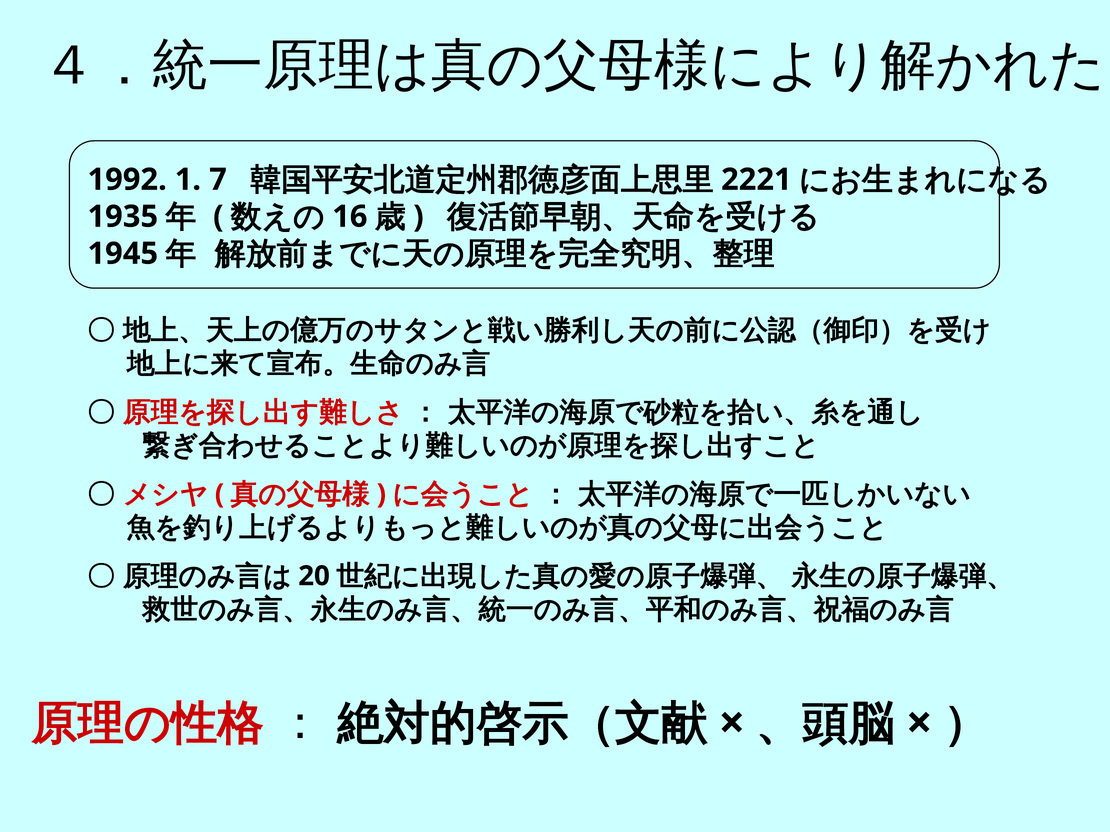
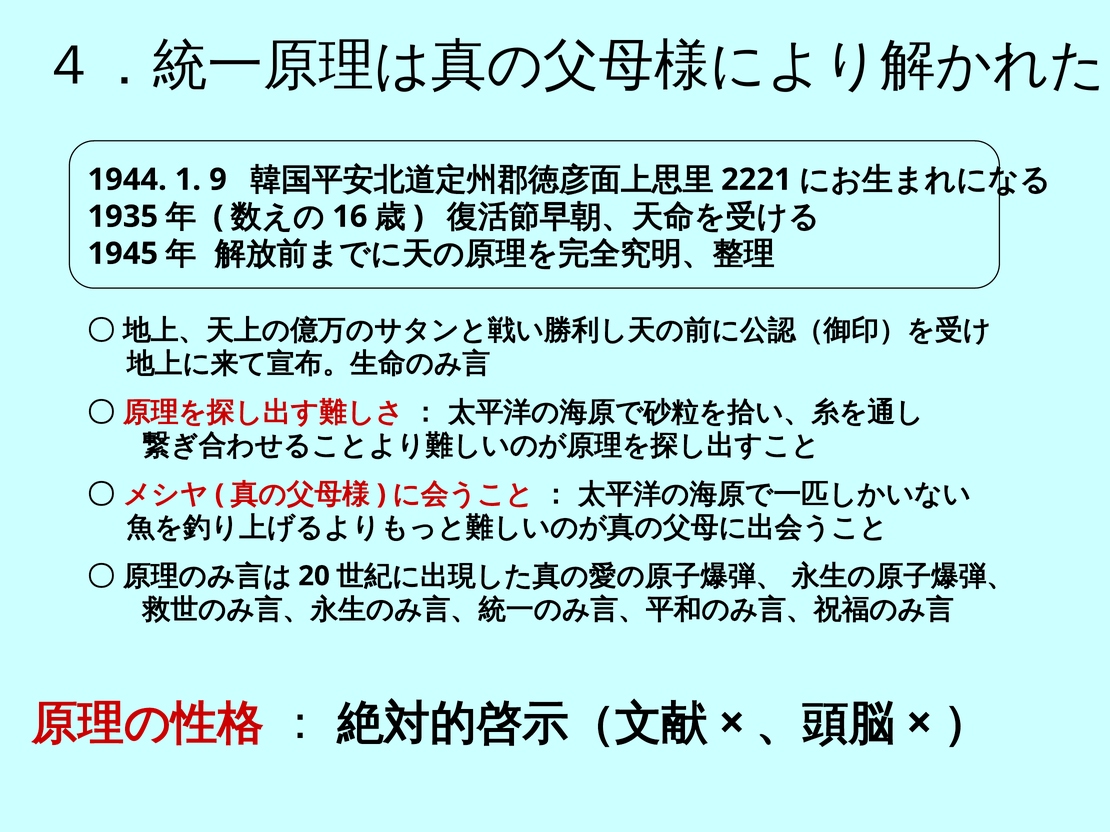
1992: 1992 -> 1944
7: 7 -> 9
